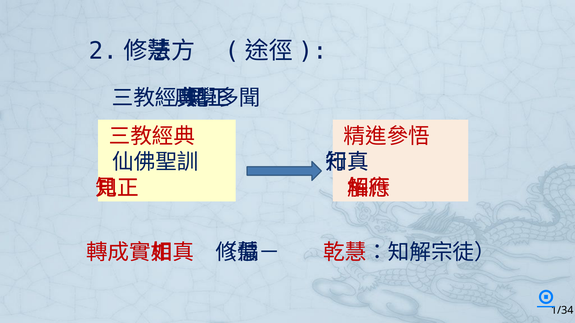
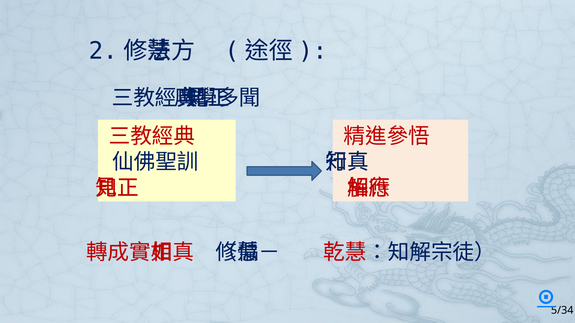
1/34: 1/34 -> 5/34
